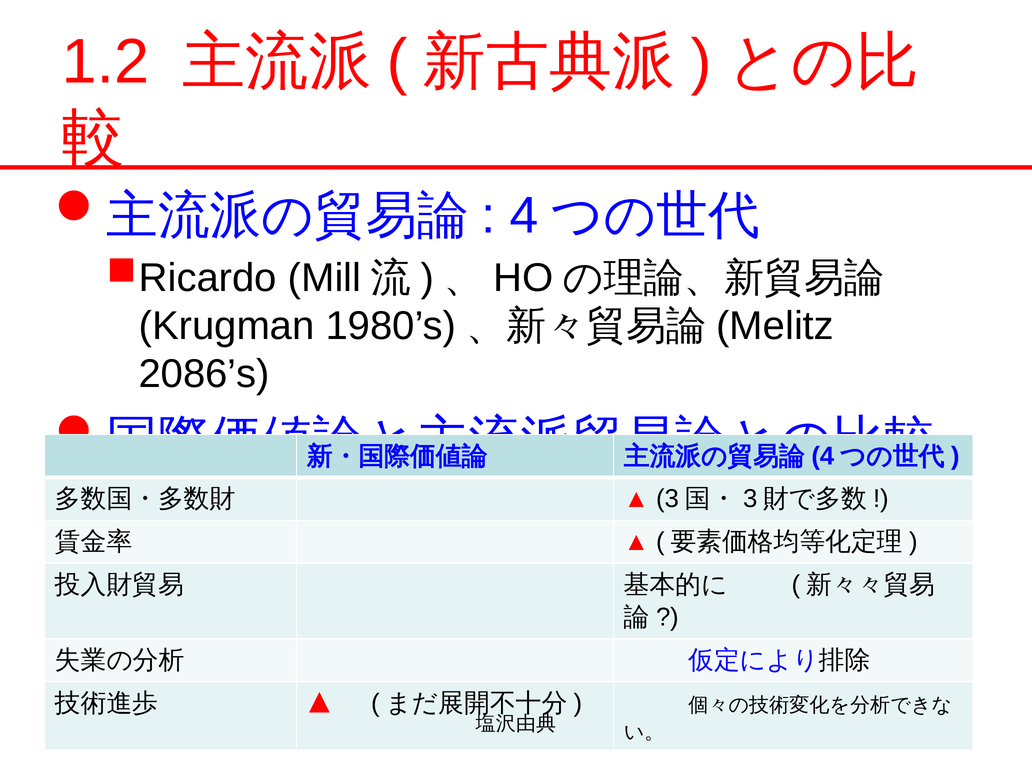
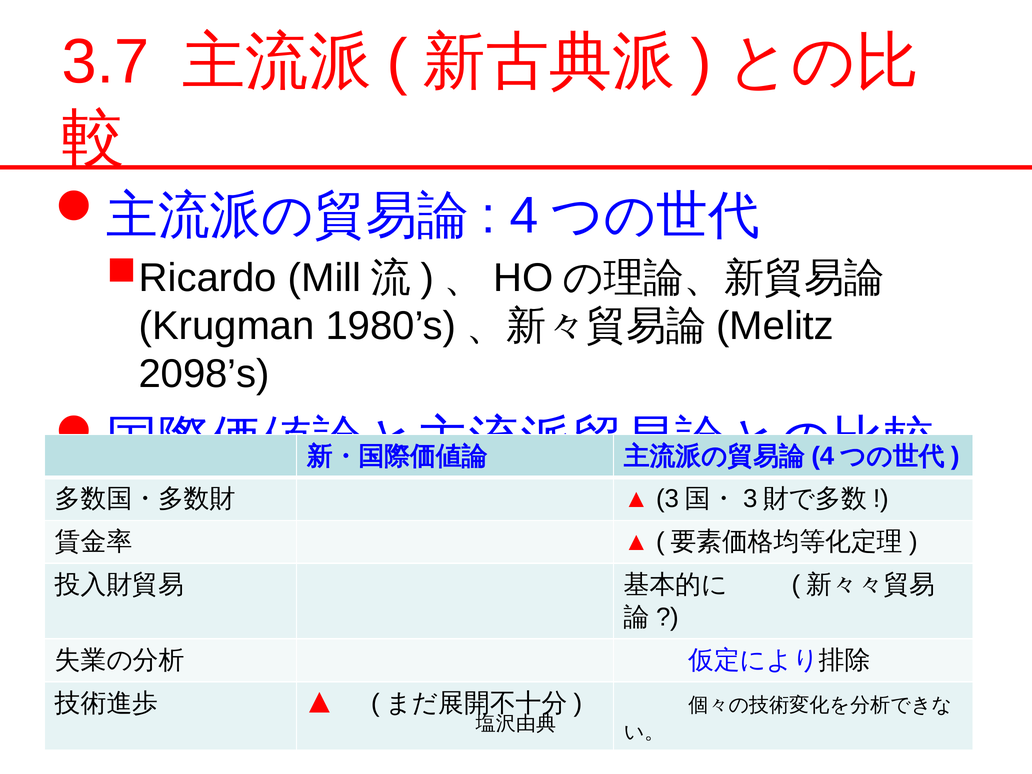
1.2: 1.2 -> 3.7
2086’s: 2086’s -> 2098’s
